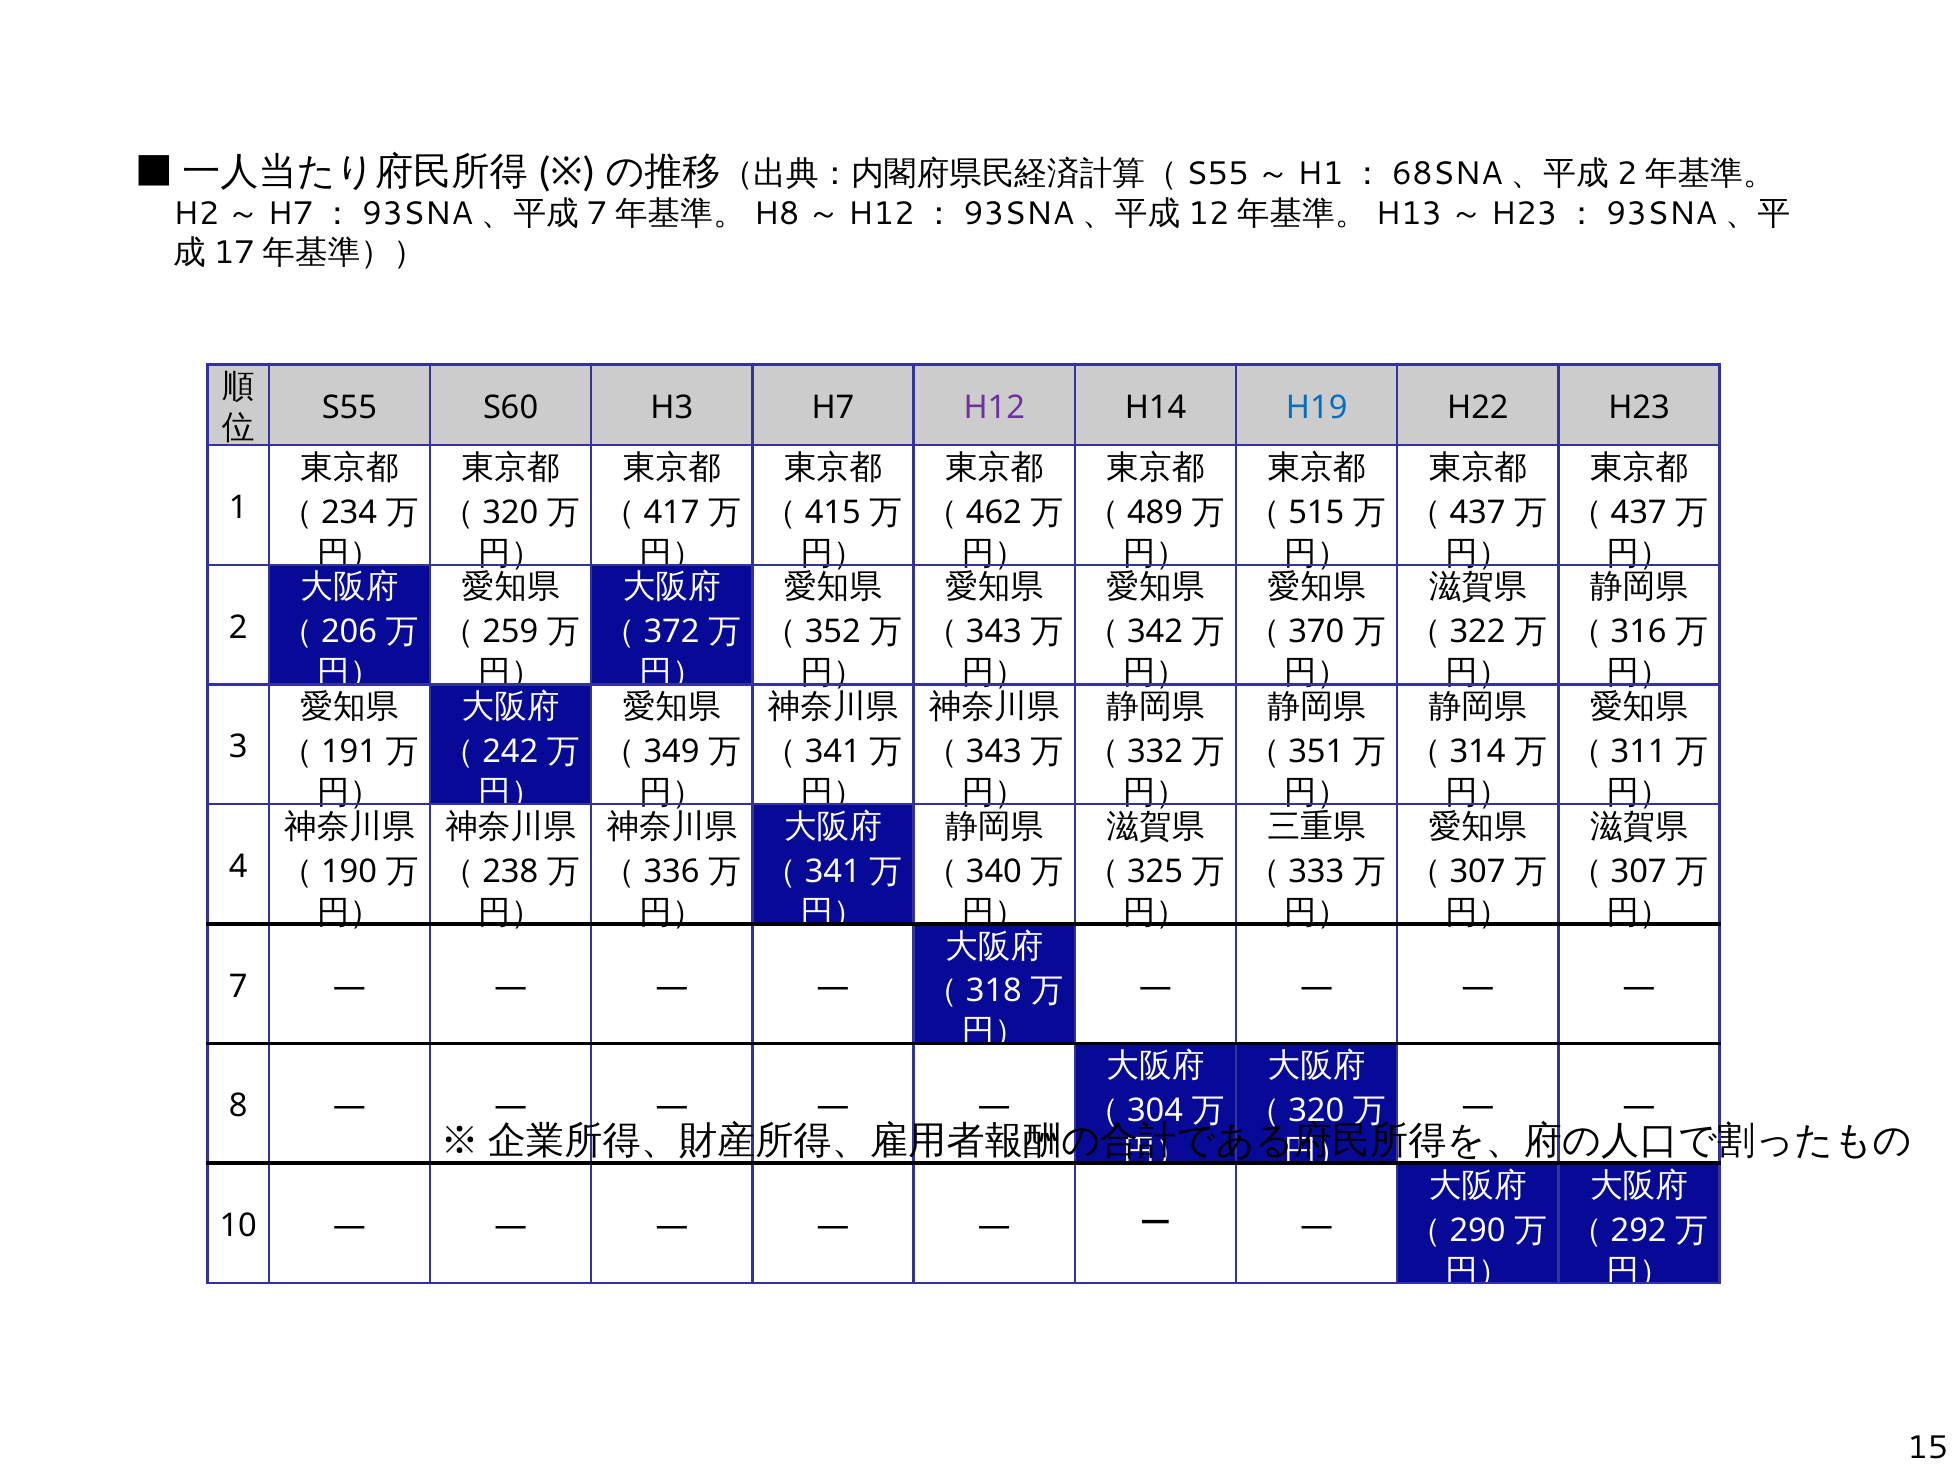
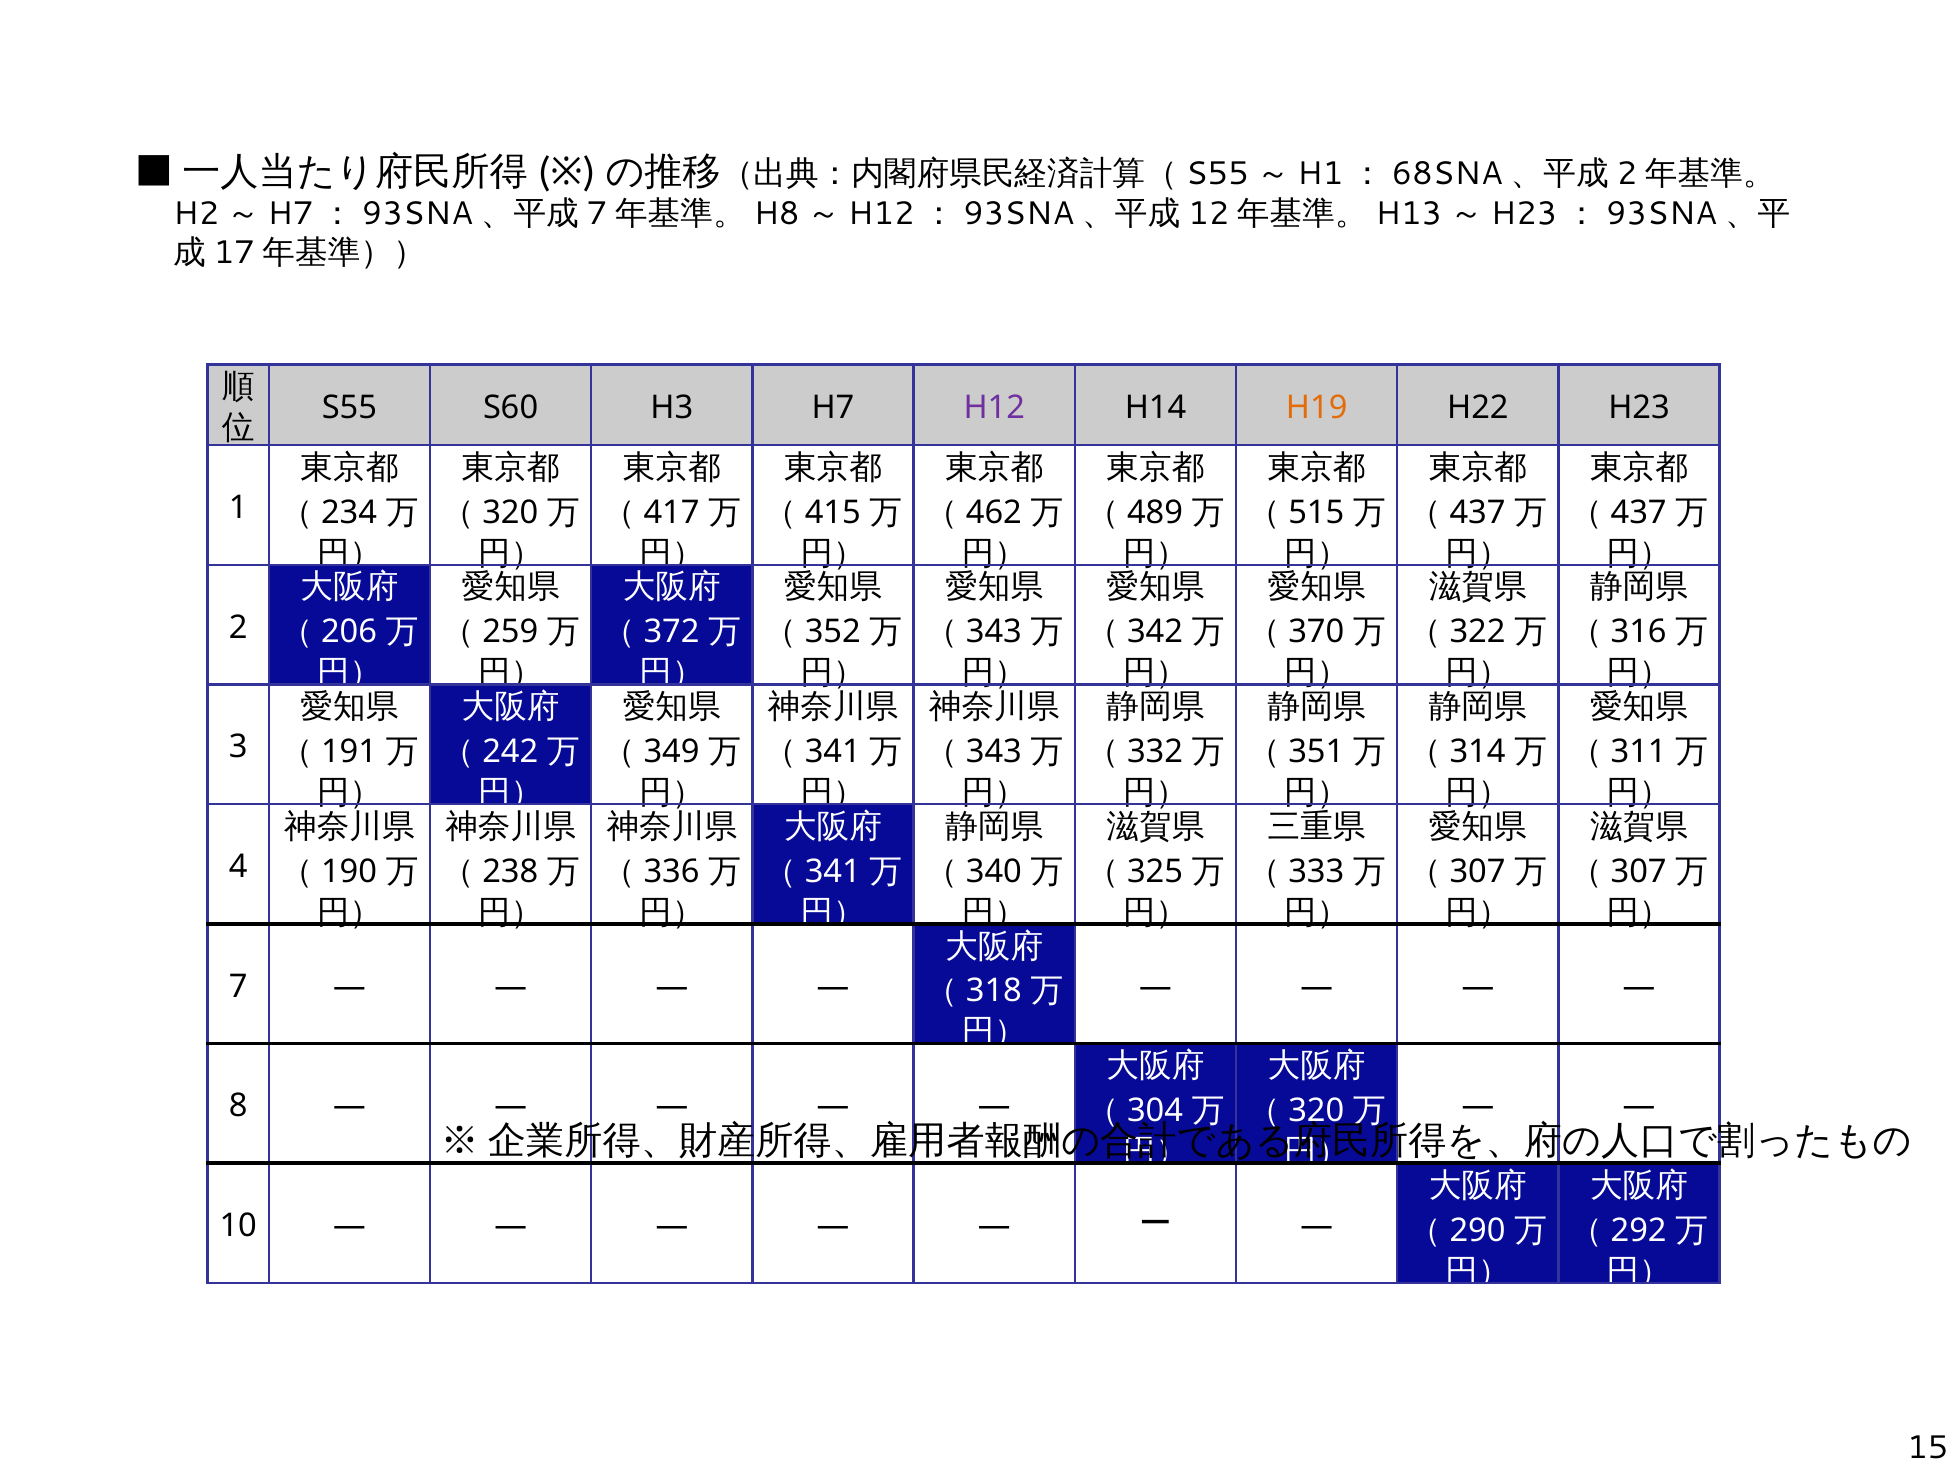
H19 colour: blue -> orange
